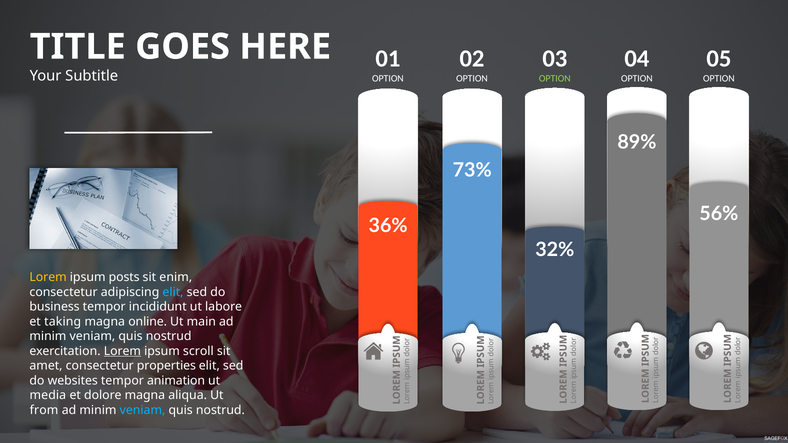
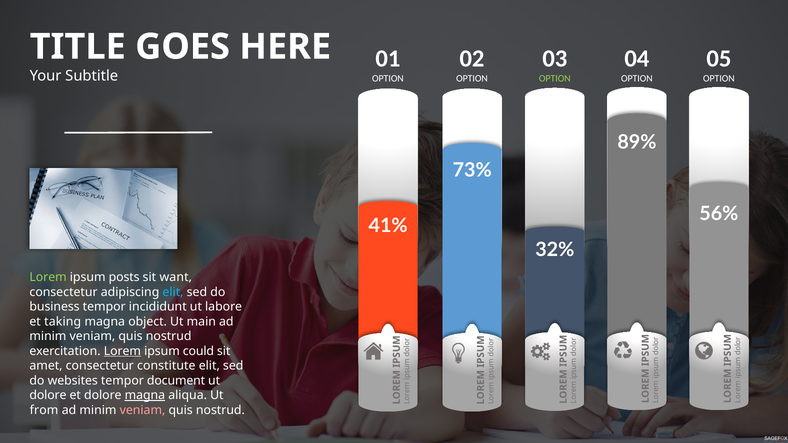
36%: 36% -> 41%
Lorem at (48, 277) colour: yellow -> light green
enim: enim -> want
online: online -> object
scroll: scroll -> could
properties: properties -> constitute
animation: animation -> document
media at (48, 396): media -> dolore
magna at (145, 396) underline: none -> present
veniam at (142, 410) colour: light blue -> pink
